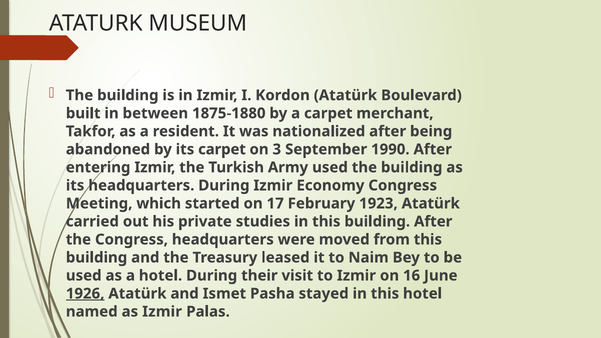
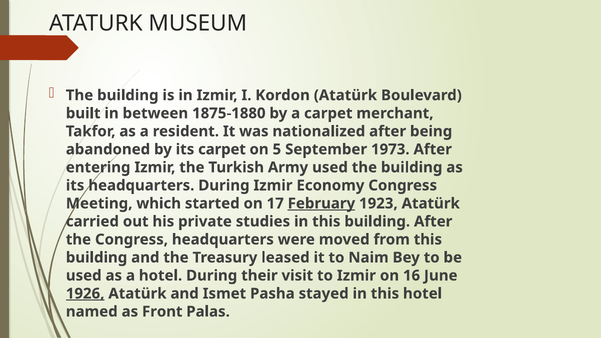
3: 3 -> 5
1990: 1990 -> 1973
February underline: none -> present
as Izmir: Izmir -> Front
